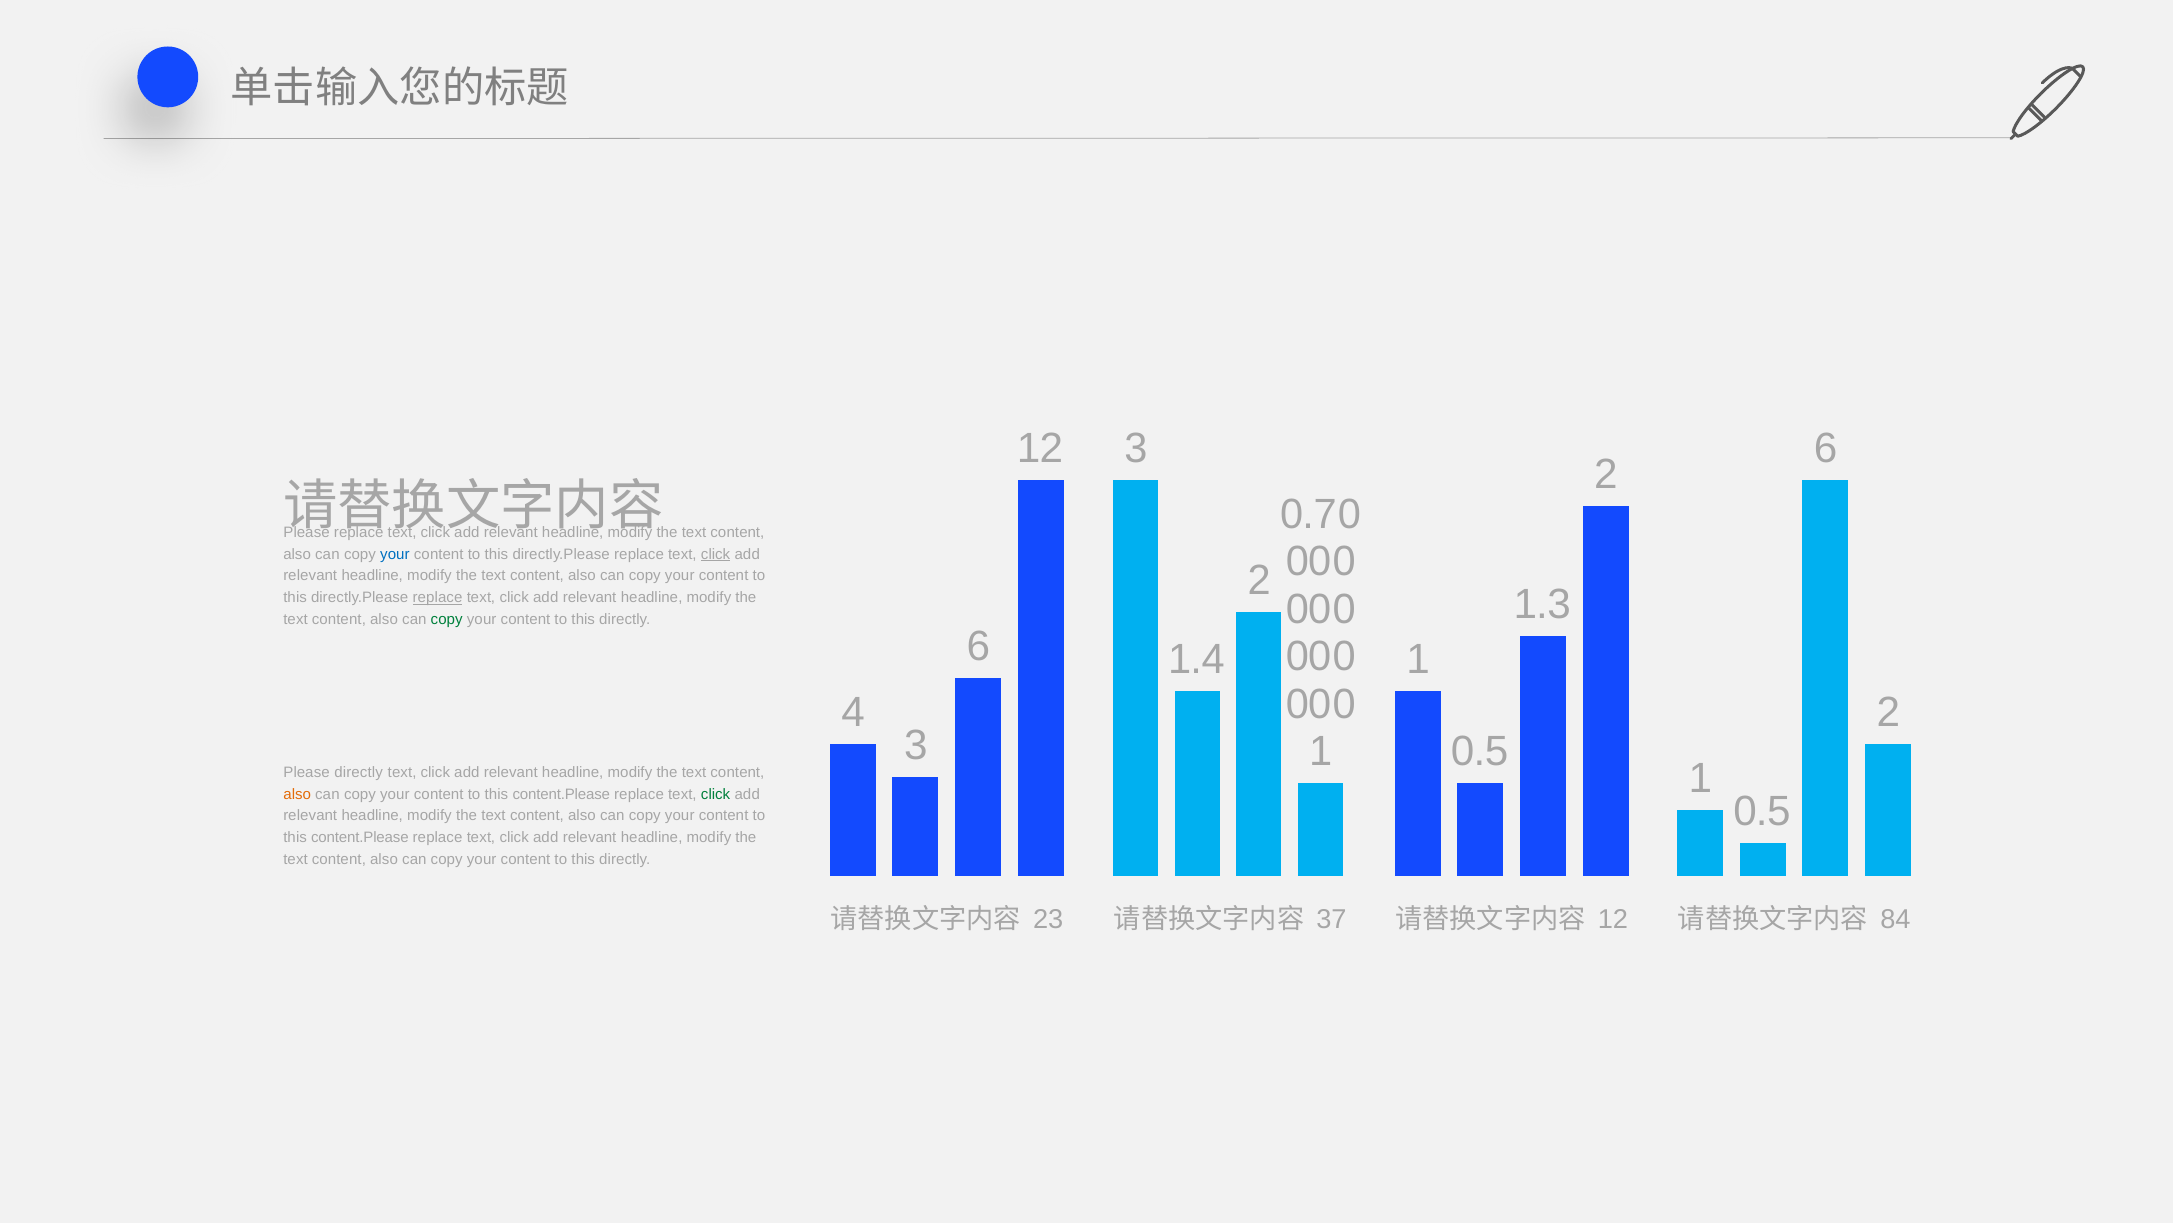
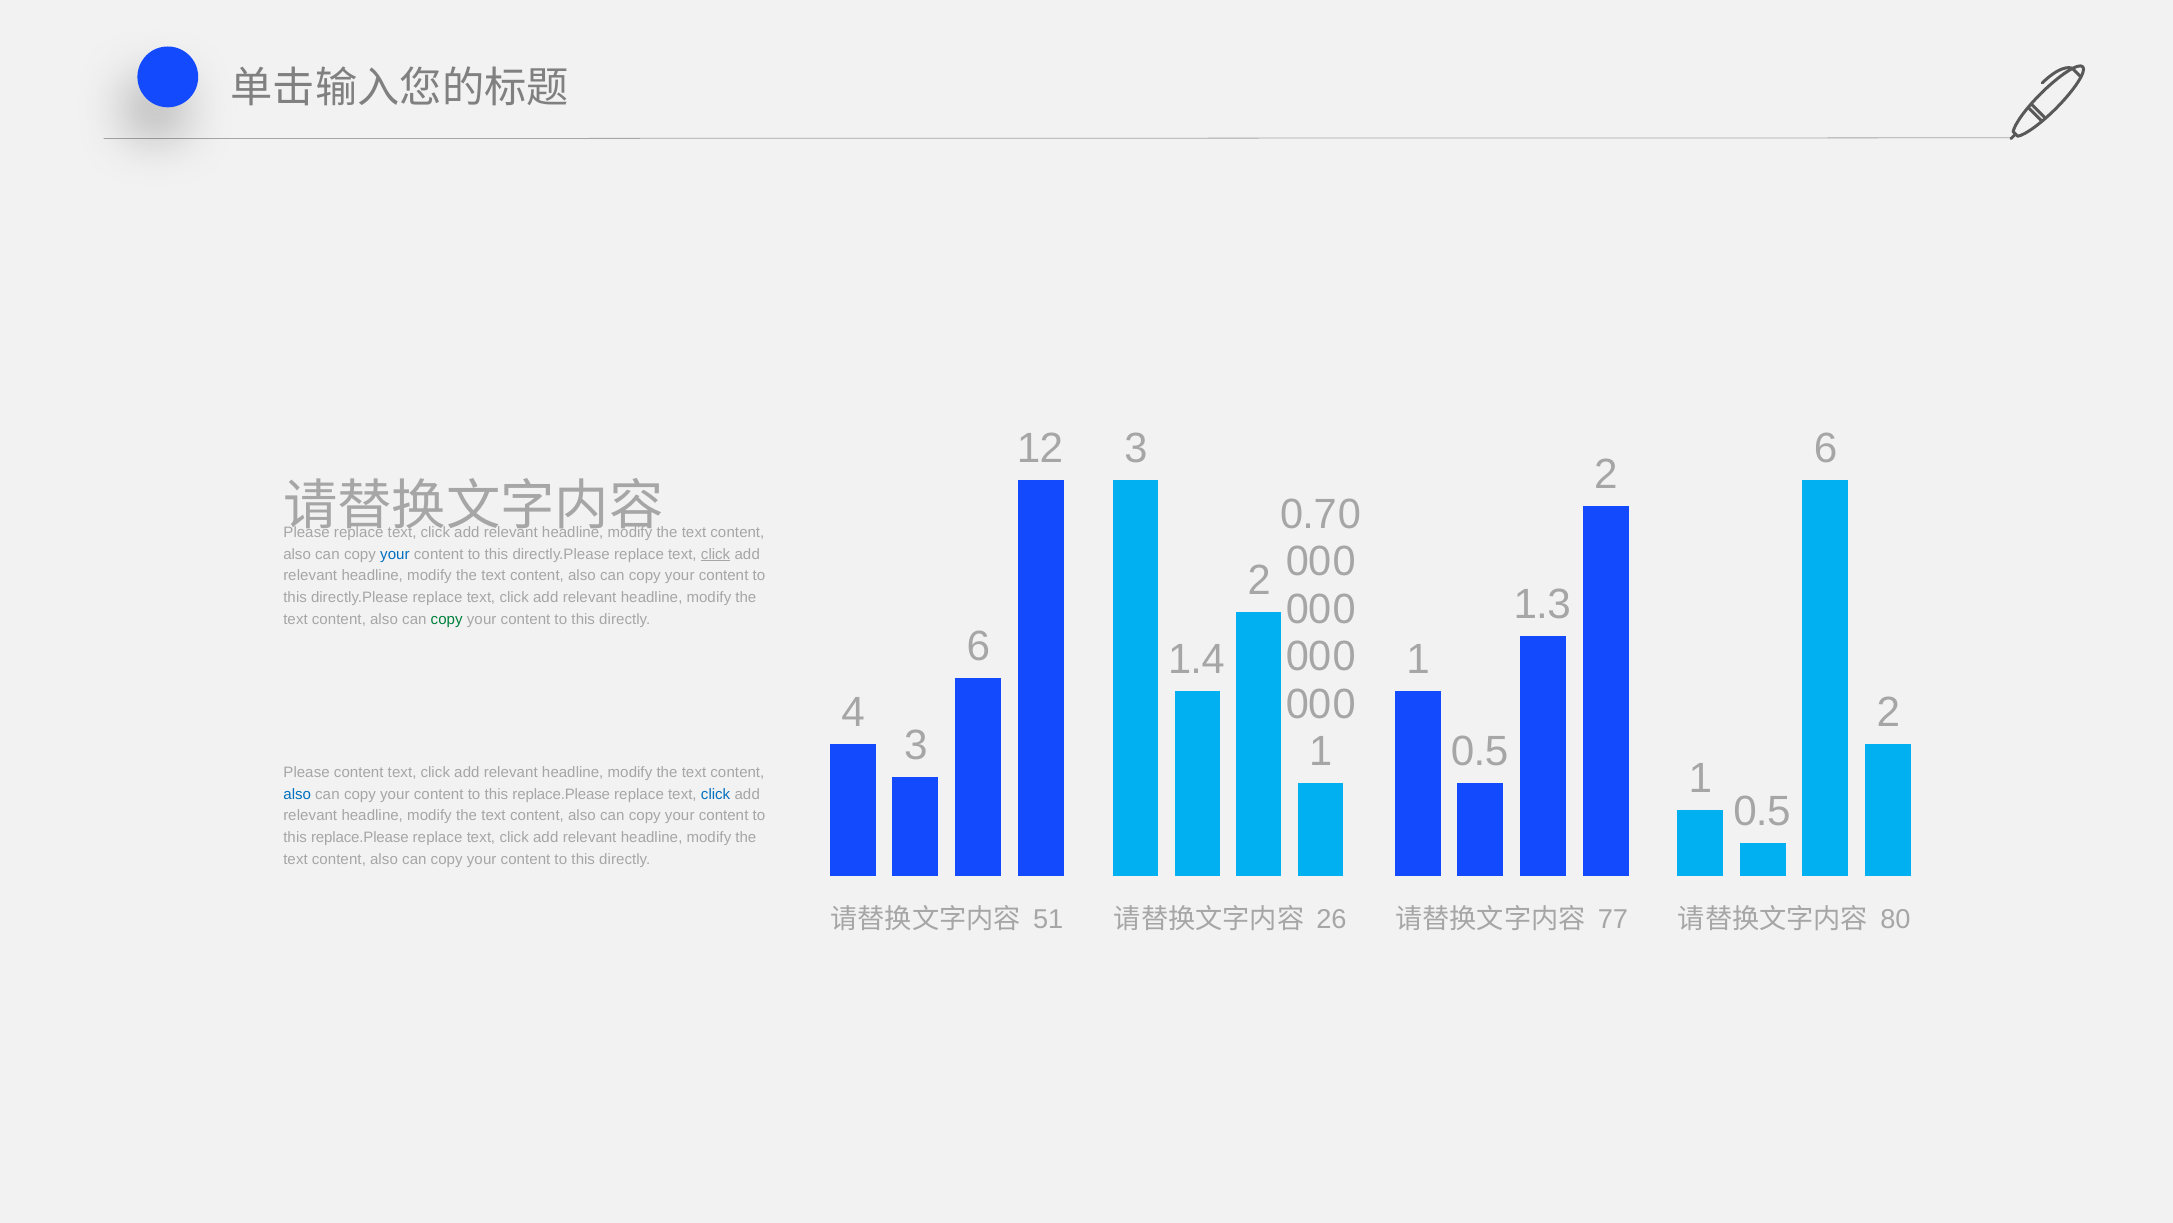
replace at (438, 597) underline: present -> none
Please directly: directly -> content
also at (297, 794) colour: orange -> blue
content.Please at (561, 794): content.Please -> replace.Please
click at (716, 794) colour: green -> blue
content.Please at (360, 837): content.Please -> replace.Please
23: 23 -> 51
37: 37 -> 26
12 at (1613, 919): 12 -> 77
84: 84 -> 80
